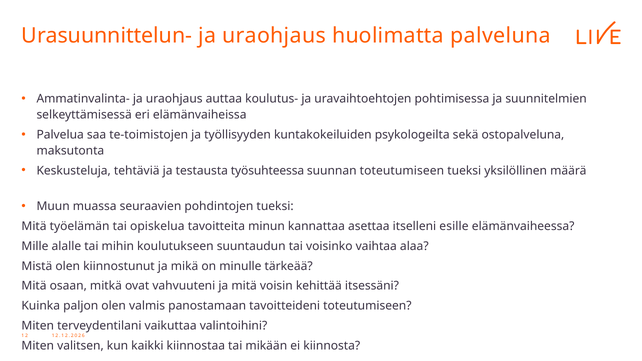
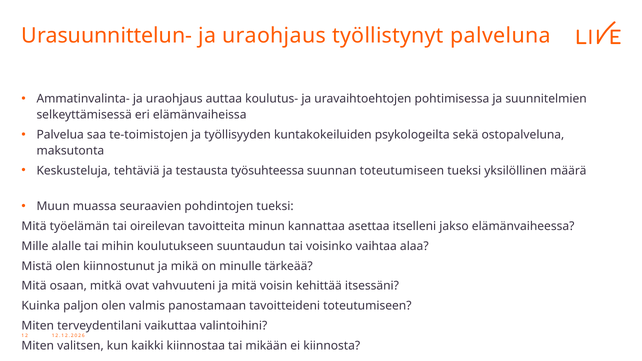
huolimatta: huolimatta -> työllistynyt
opiskelua: opiskelua -> oireilevan
esille: esille -> jakso
